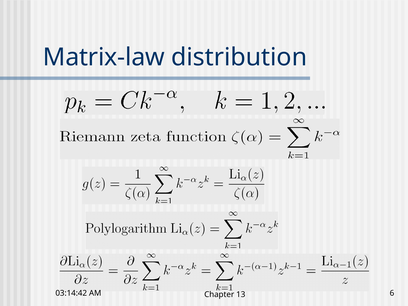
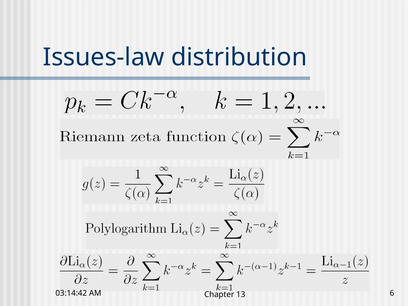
Matrix-law: Matrix-law -> Issues-law
